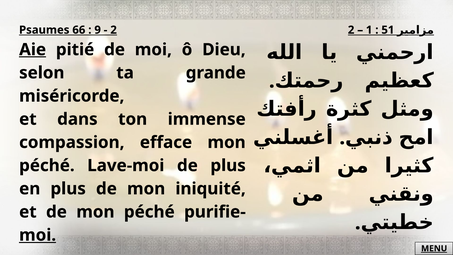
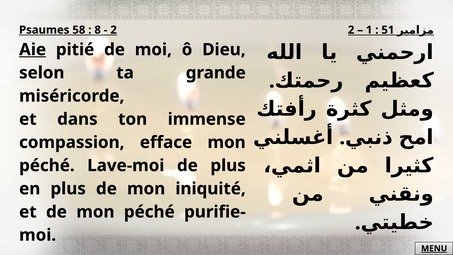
66: 66 -> 58
9: 9 -> 8
moi at (38, 235) underline: present -> none
